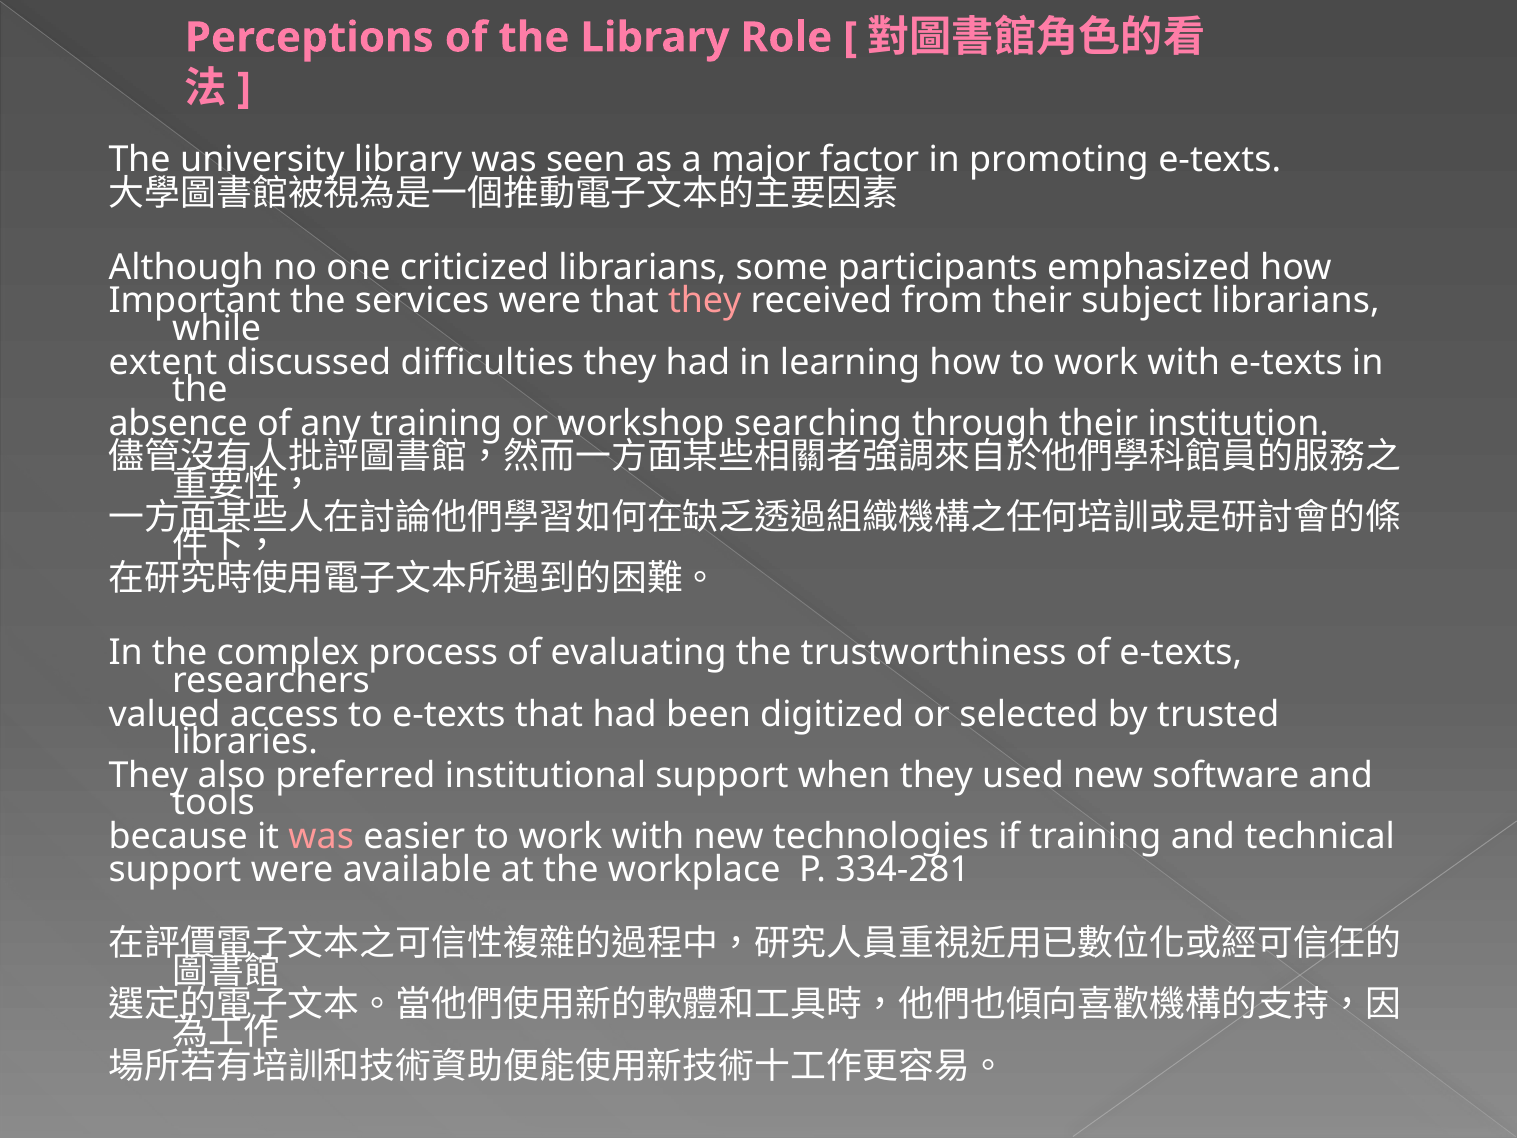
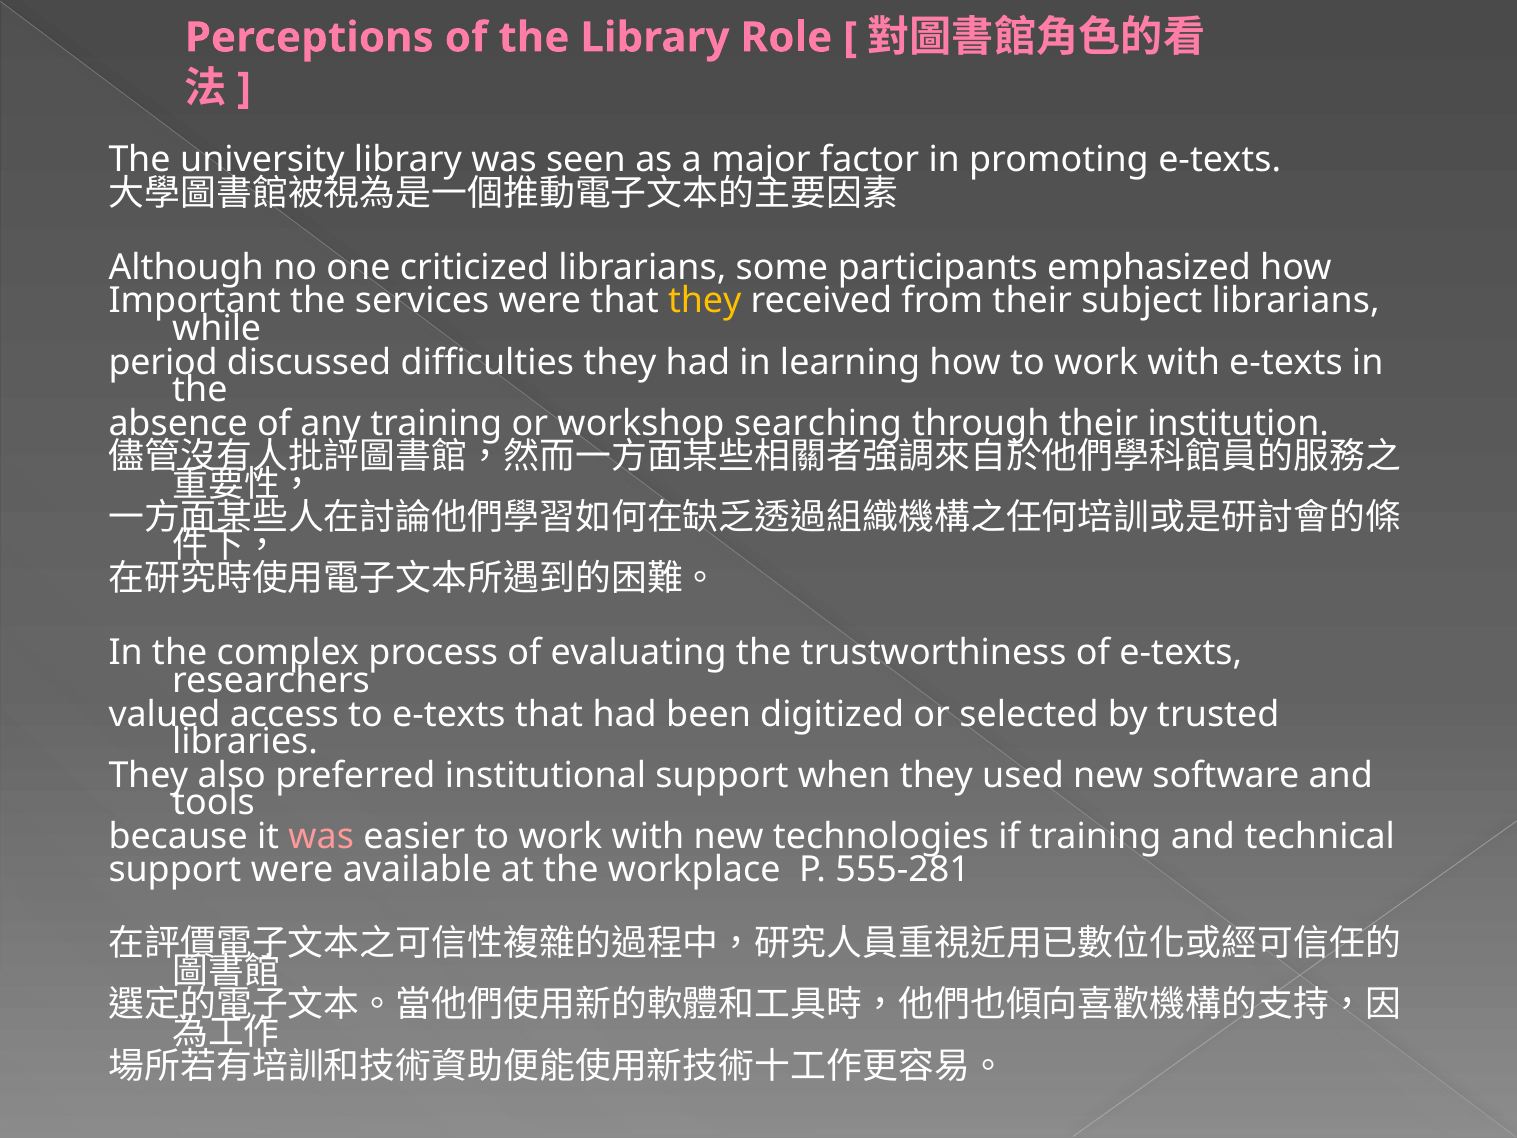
they at (705, 301) colour: pink -> yellow
extent: extent -> period
334-281: 334-281 -> 555-281
